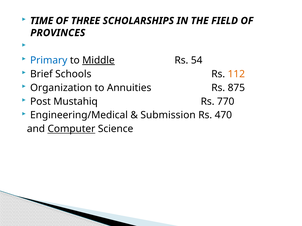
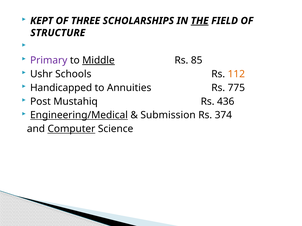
TIME: TIME -> KEPT
THE underline: none -> present
PROVINCES: PROVINCES -> STRUCTURE
Primary colour: blue -> purple
54: 54 -> 85
Brief: Brief -> Ushr
Organization: Organization -> Handicapped
875: 875 -> 775
770: 770 -> 436
Engineering/Medical underline: none -> present
470: 470 -> 374
